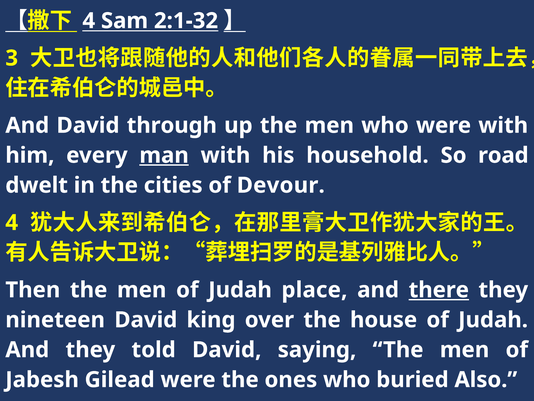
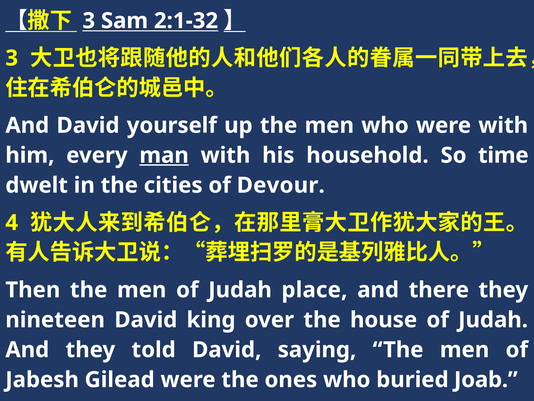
4 at (89, 21): 4 -> 3
through: through -> yourself
road: road -> time
there underline: present -> none
Also: Also -> Joab
